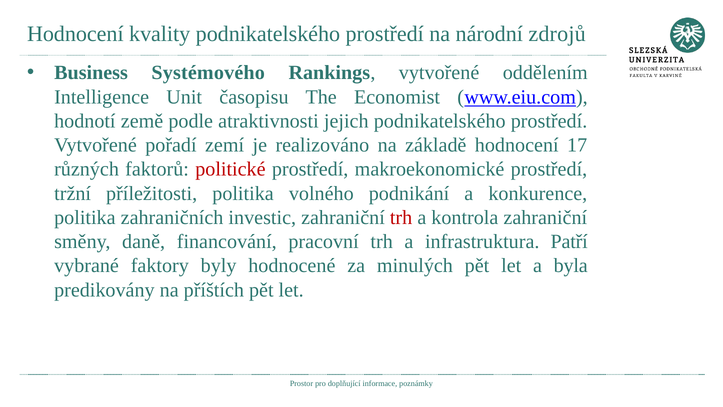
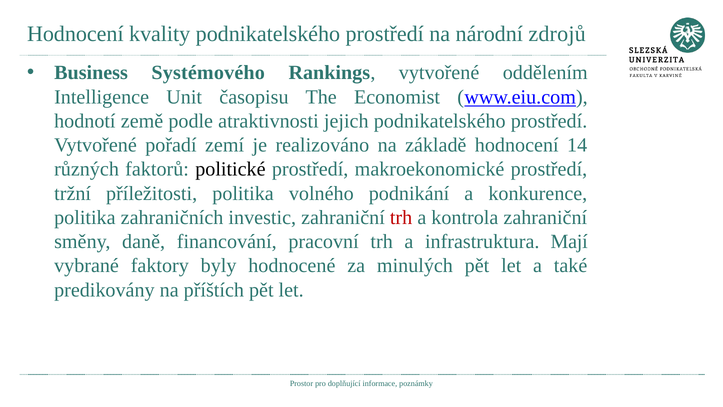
17: 17 -> 14
politické colour: red -> black
Patří: Patří -> Mají
byla: byla -> také
